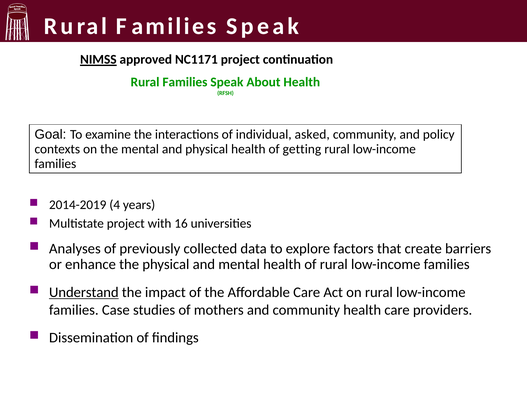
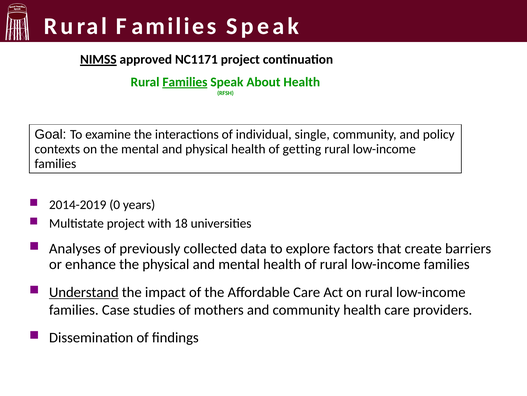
Families at (185, 82) underline: none -> present
asked: asked -> single
4: 4 -> 0
16: 16 -> 18
